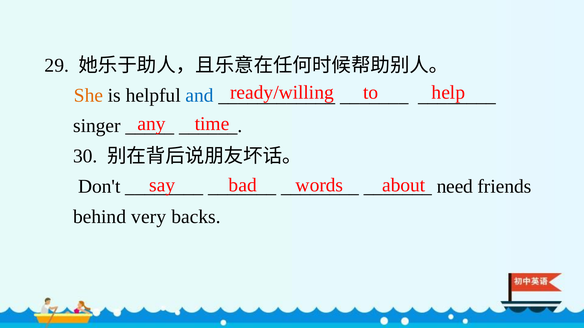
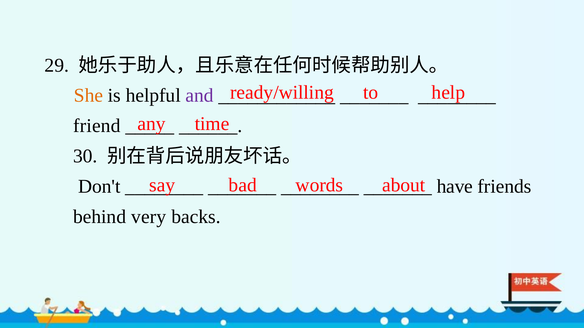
and colour: blue -> purple
singer: singer -> friend
need: need -> have
